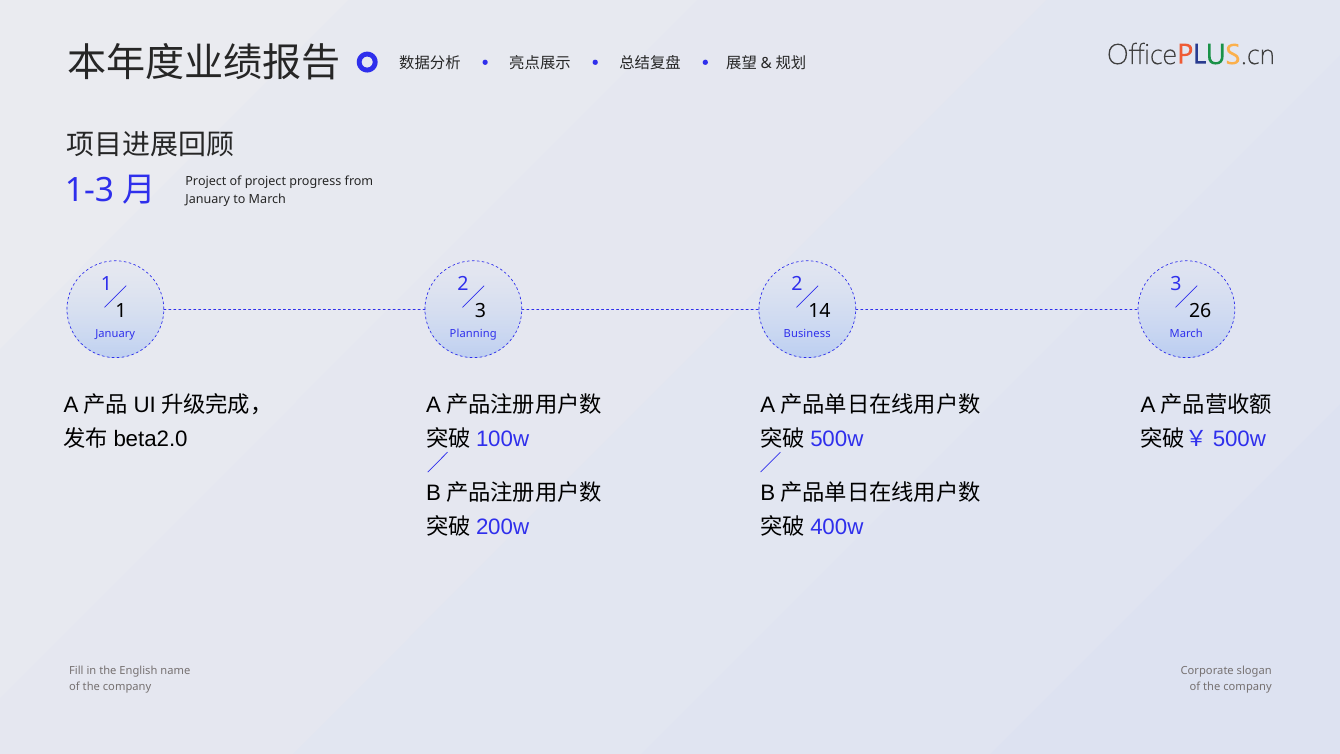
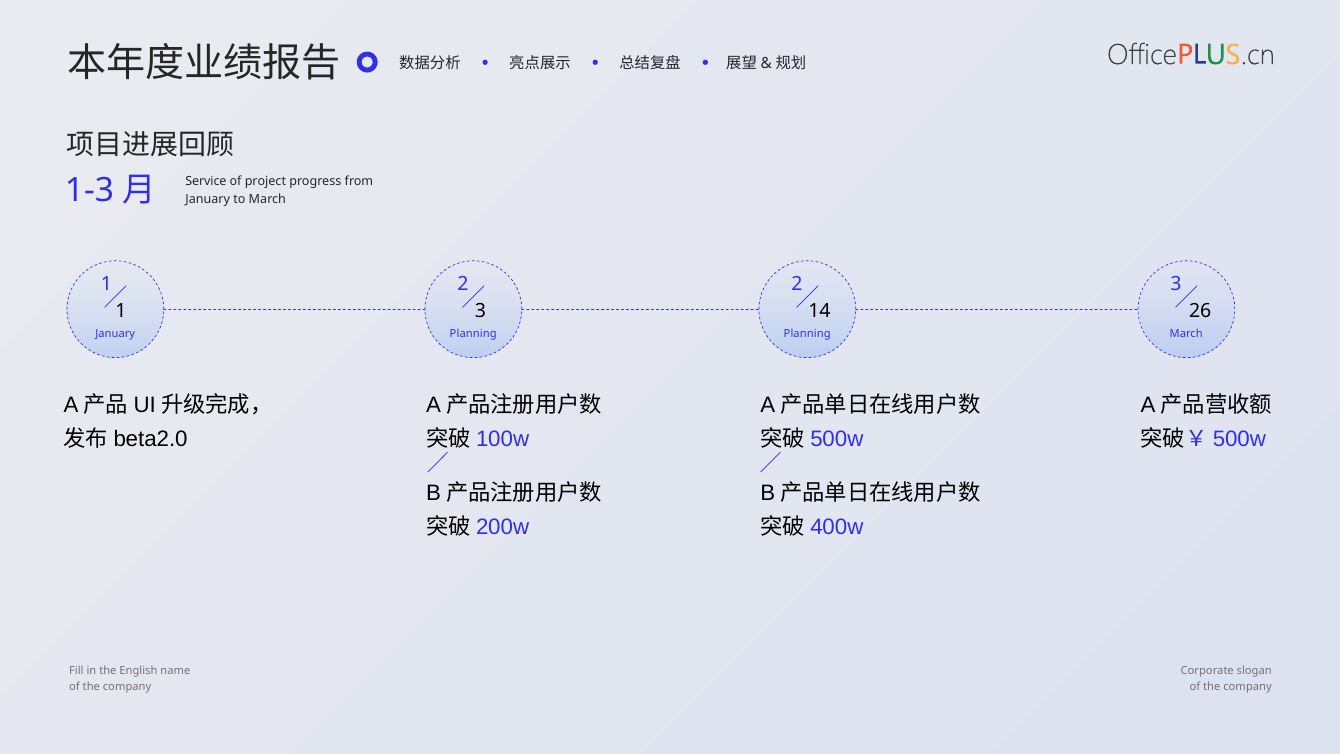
Project at (206, 182): Project -> Service
Business at (807, 334): Business -> Planning
